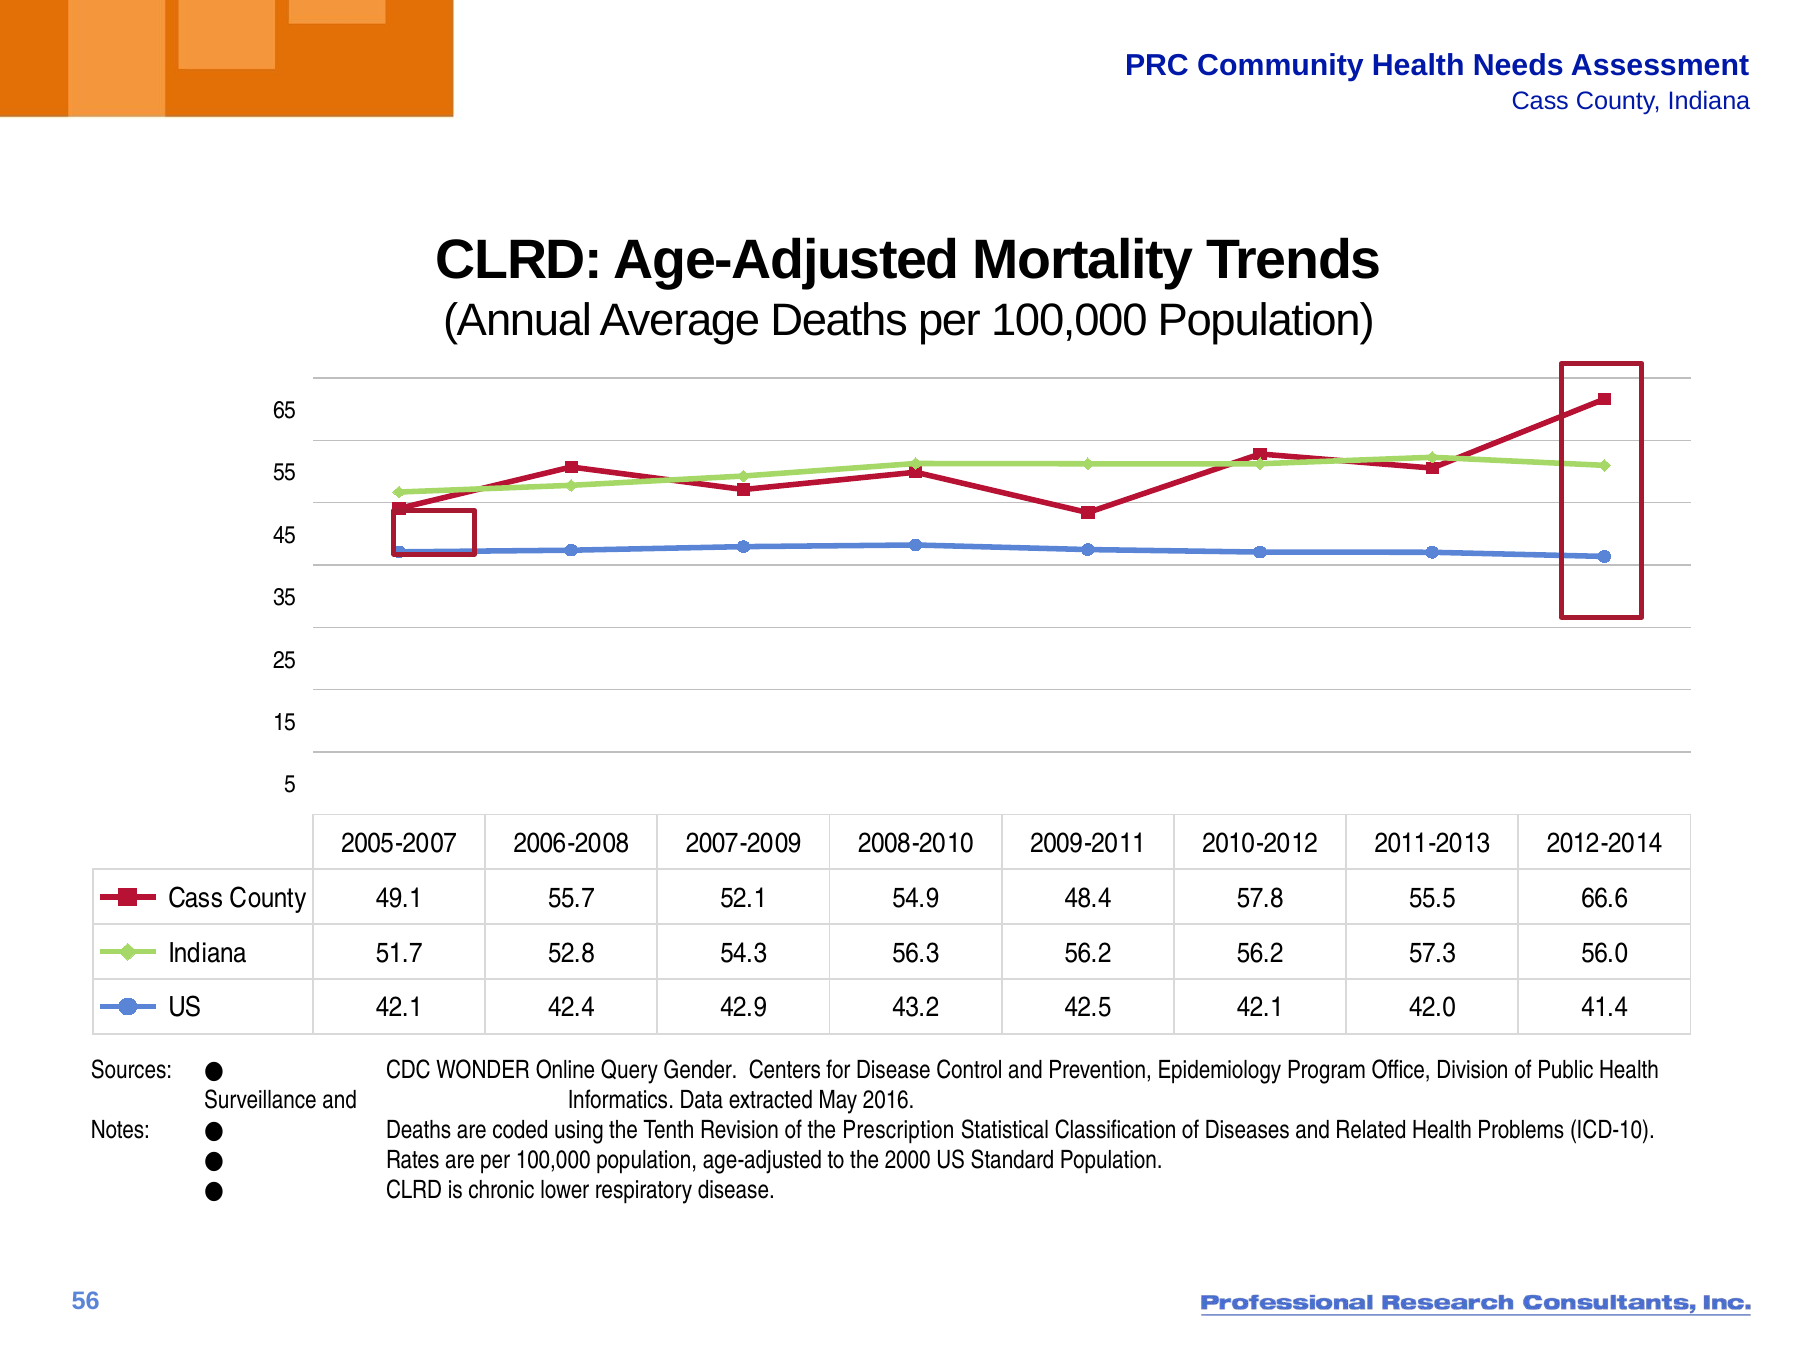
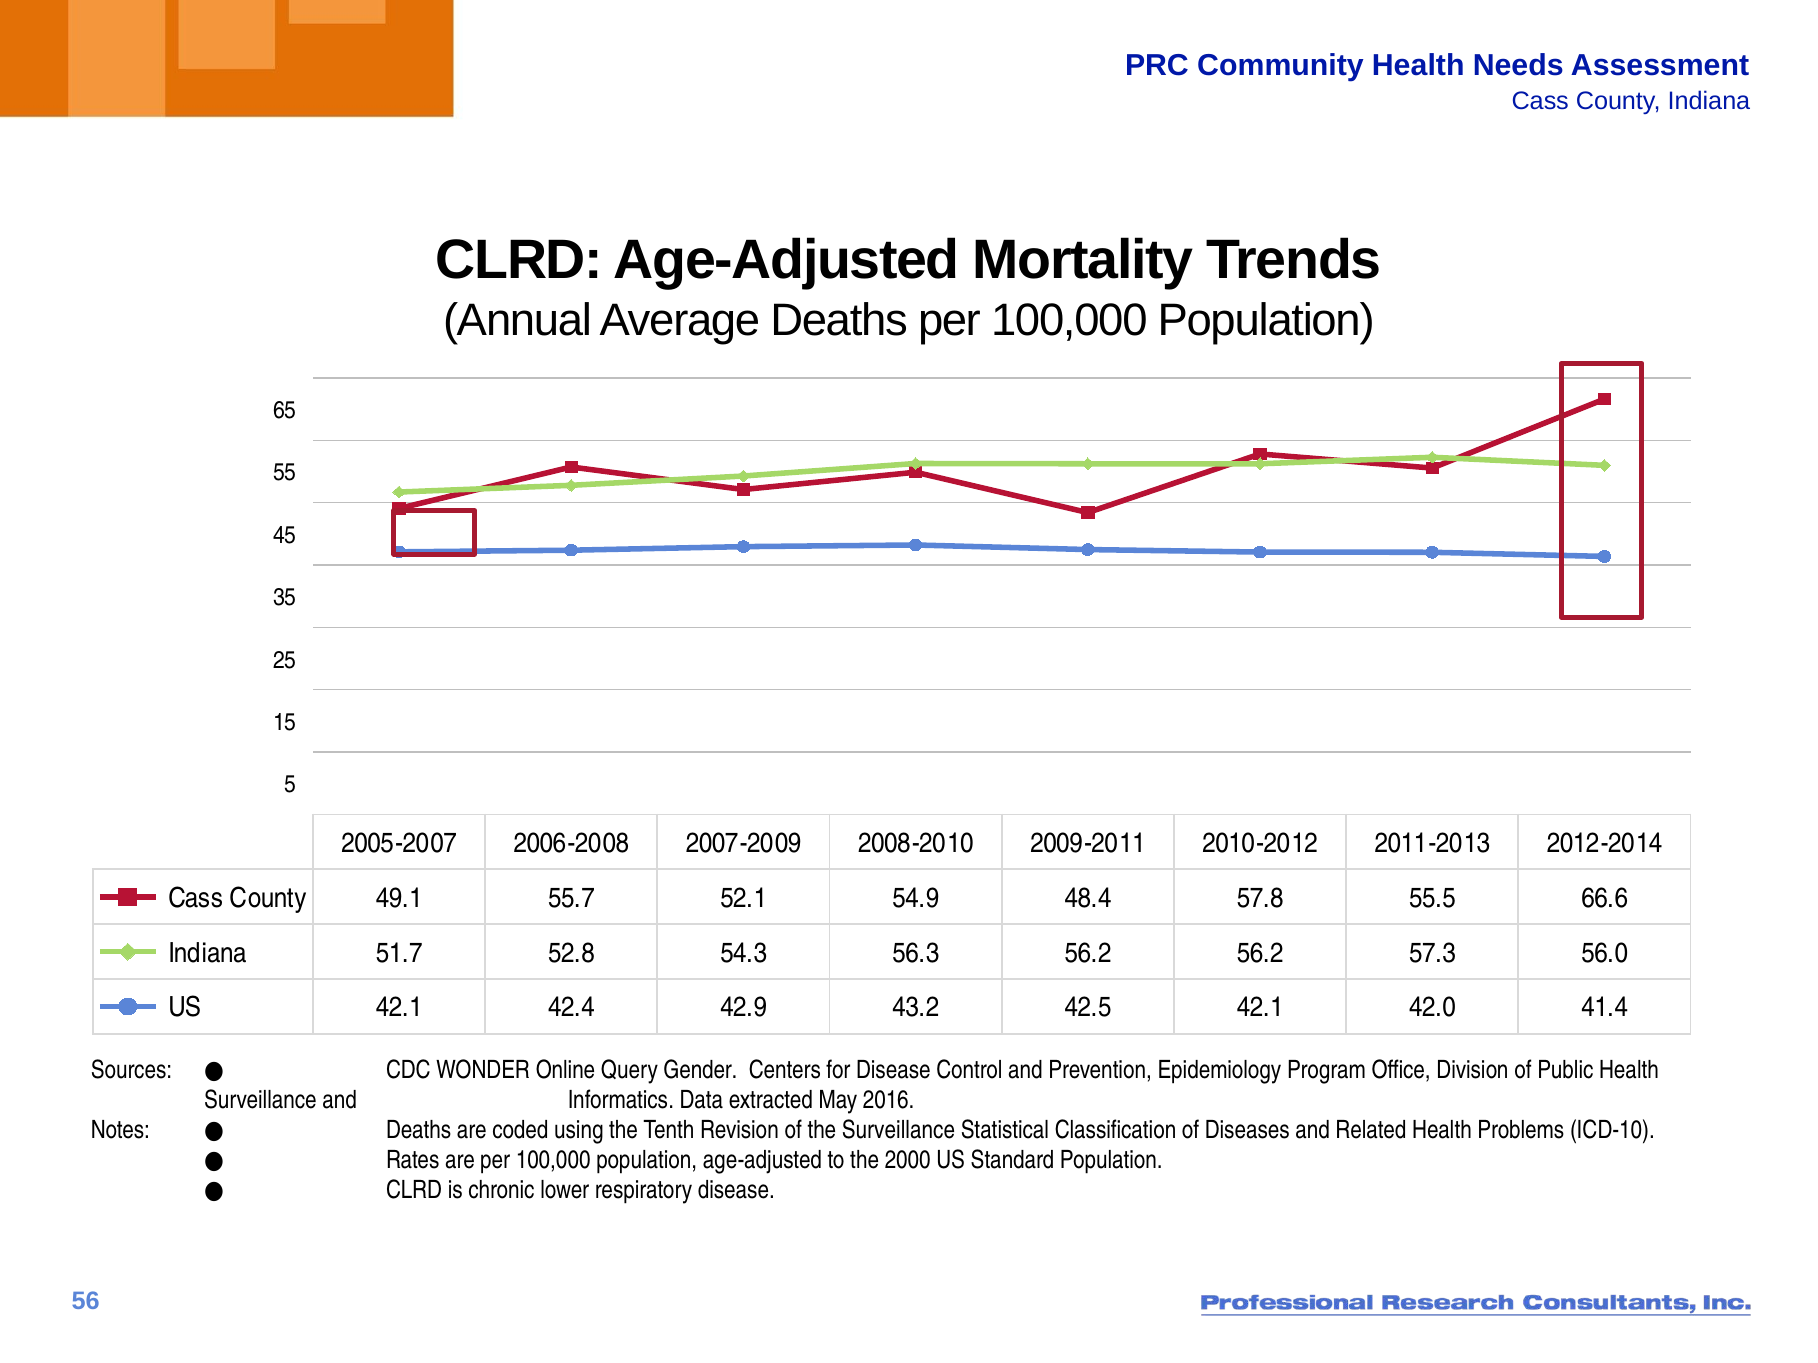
the Prescription: Prescription -> Surveillance
